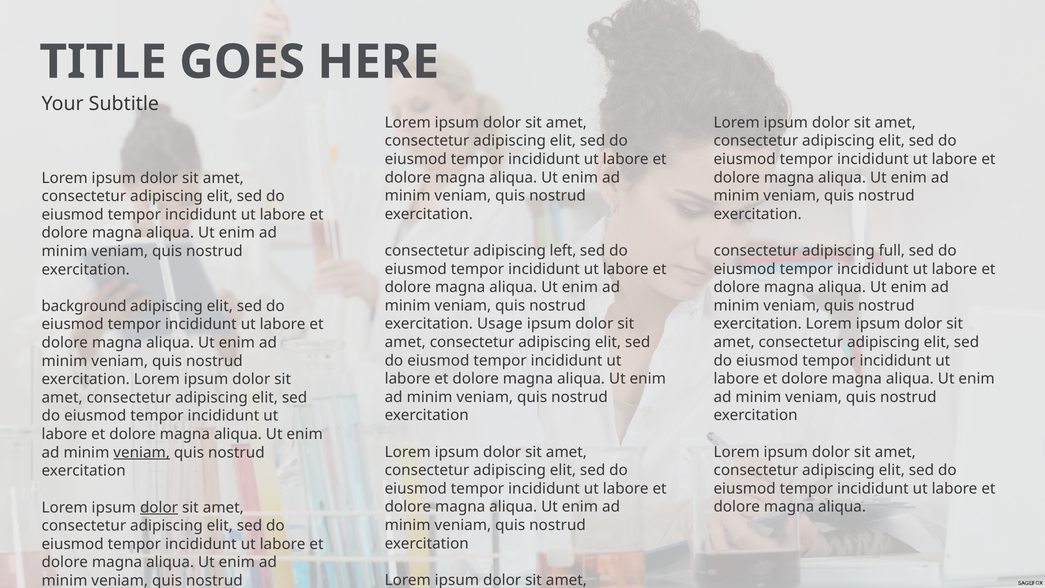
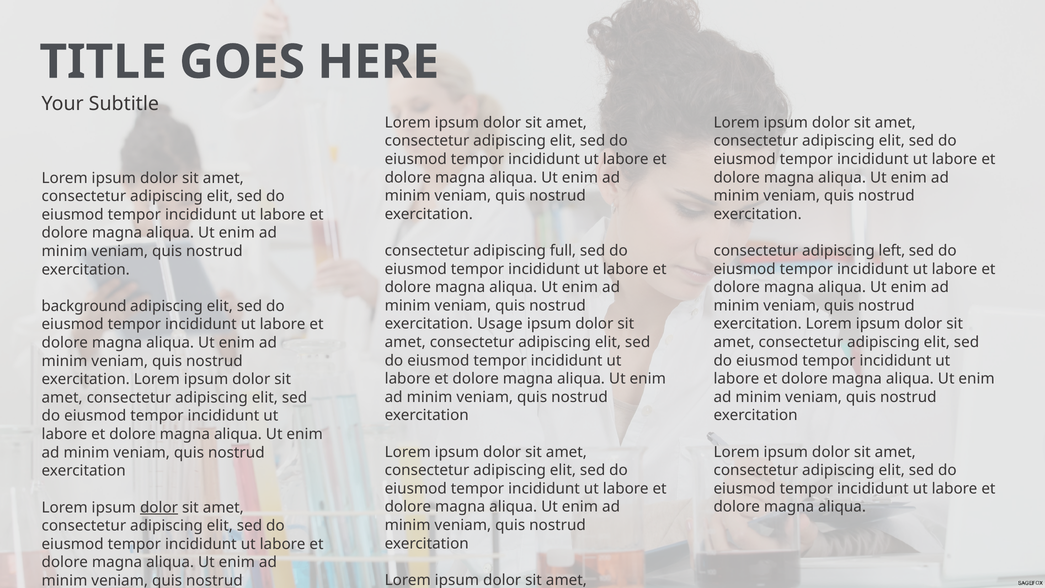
left: left -> full
full: full -> left
veniam at (142, 452) underline: present -> none
